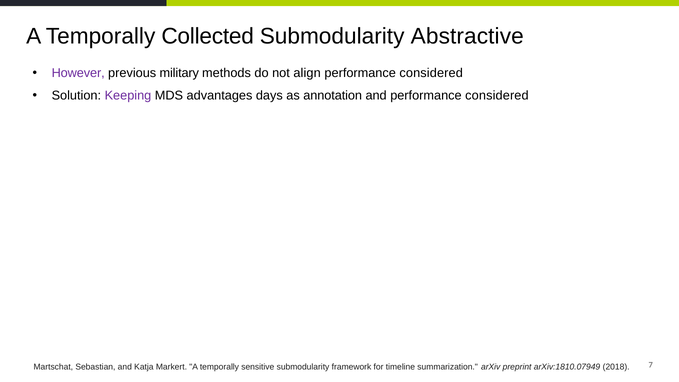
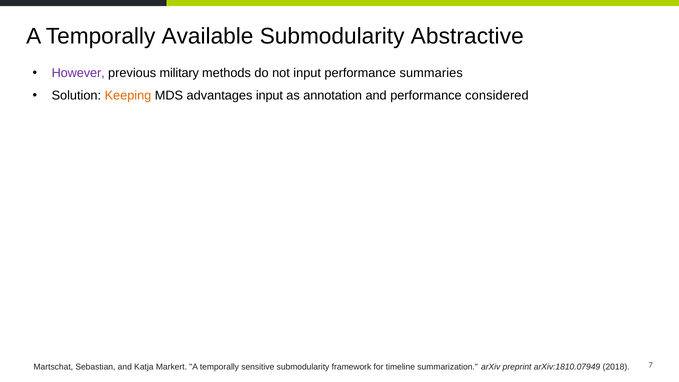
Collected: Collected -> Available
not align: align -> input
considered at (431, 73): considered -> summaries
Keeping colour: purple -> orange
advantages days: days -> input
